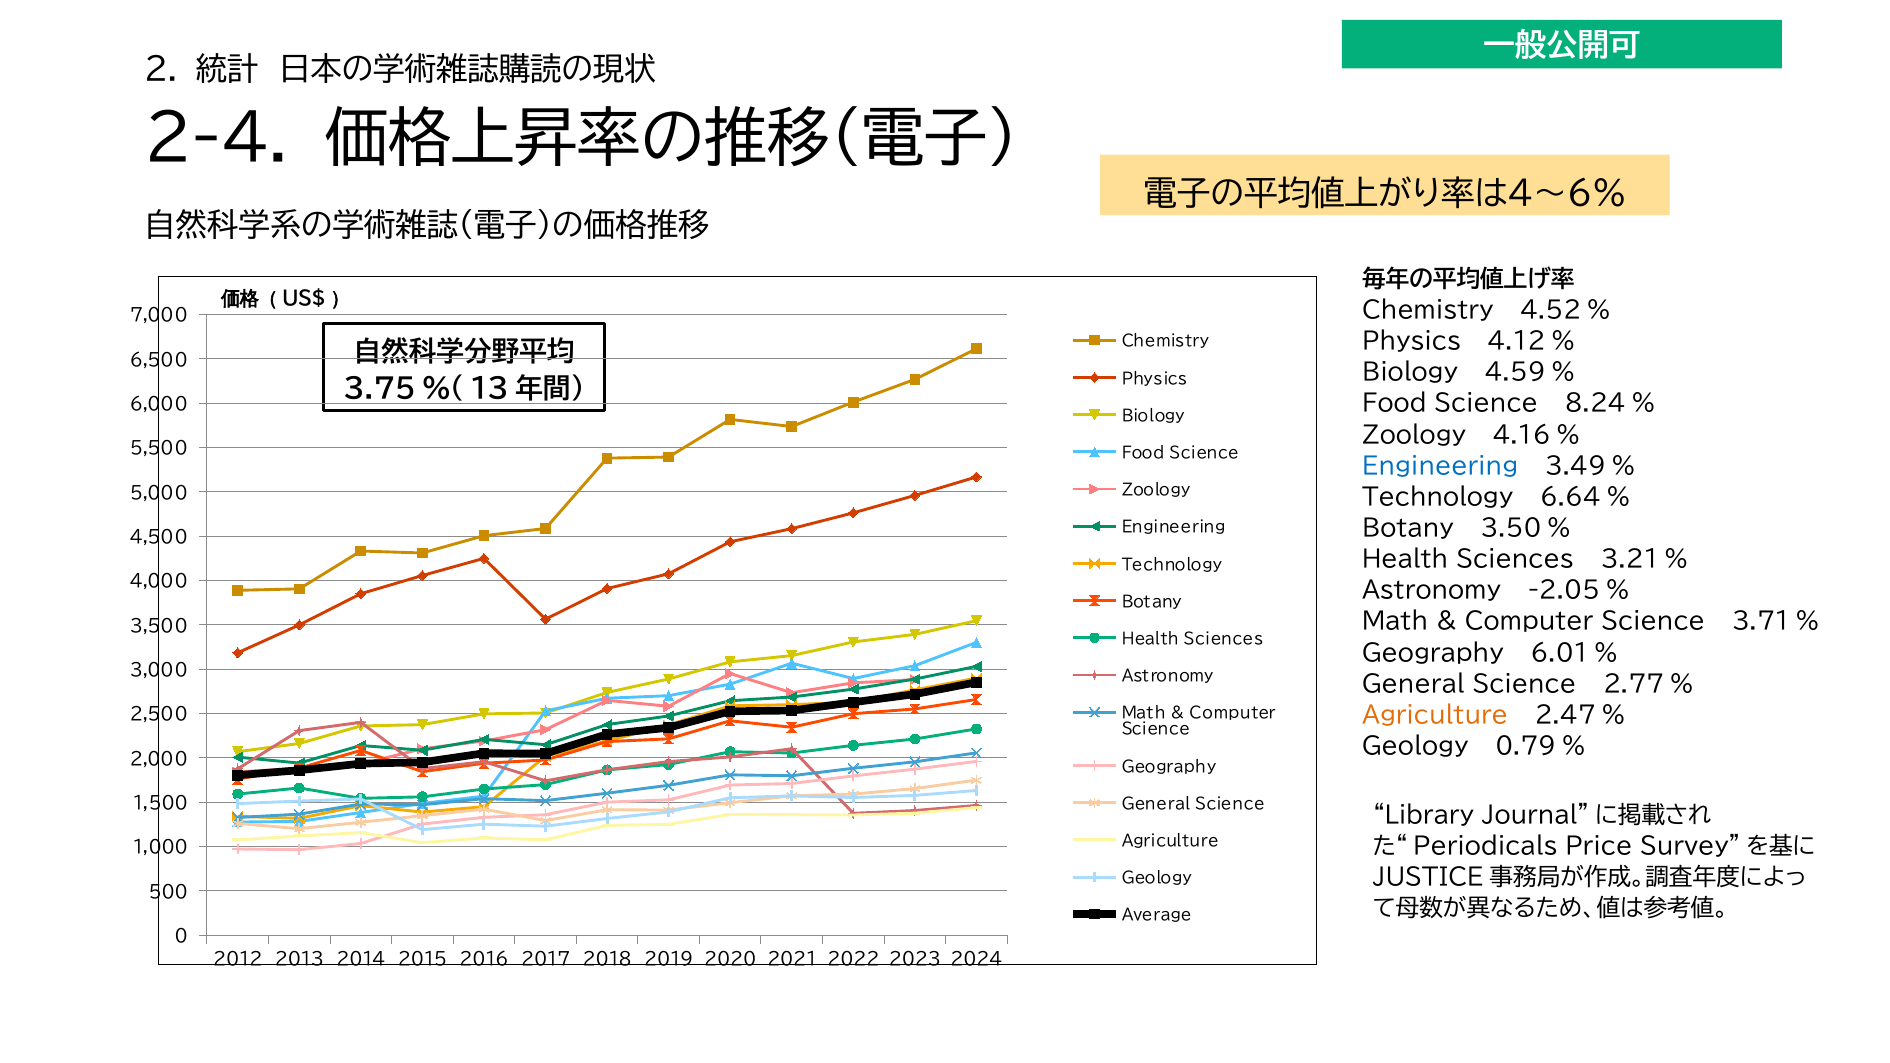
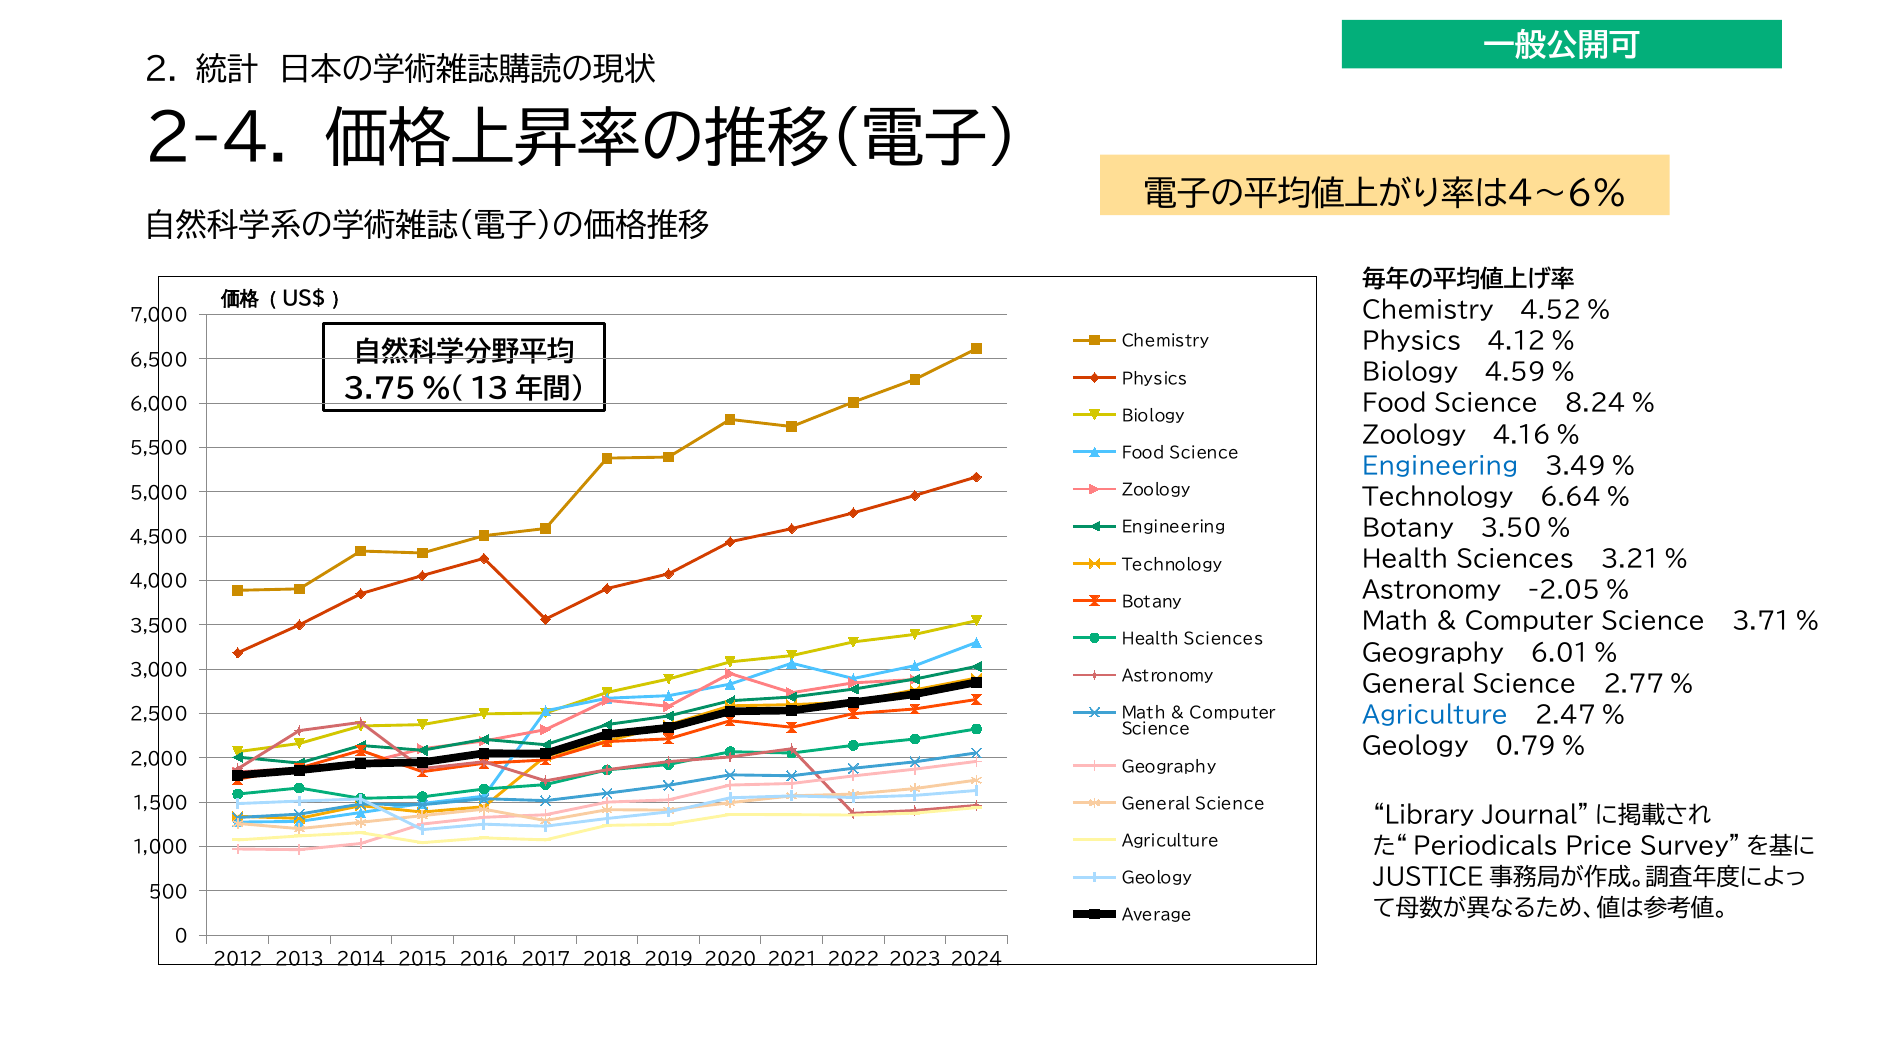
Agriculture at (1435, 716) colour: orange -> blue
